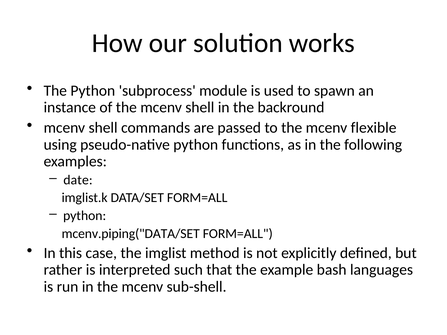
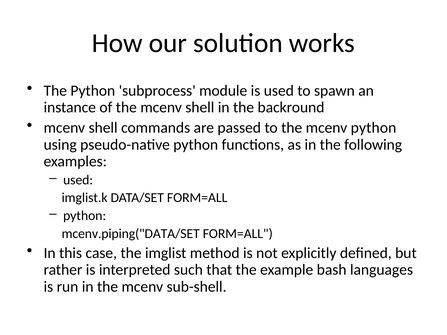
mcenv flexible: flexible -> python
date at (78, 180): date -> used
